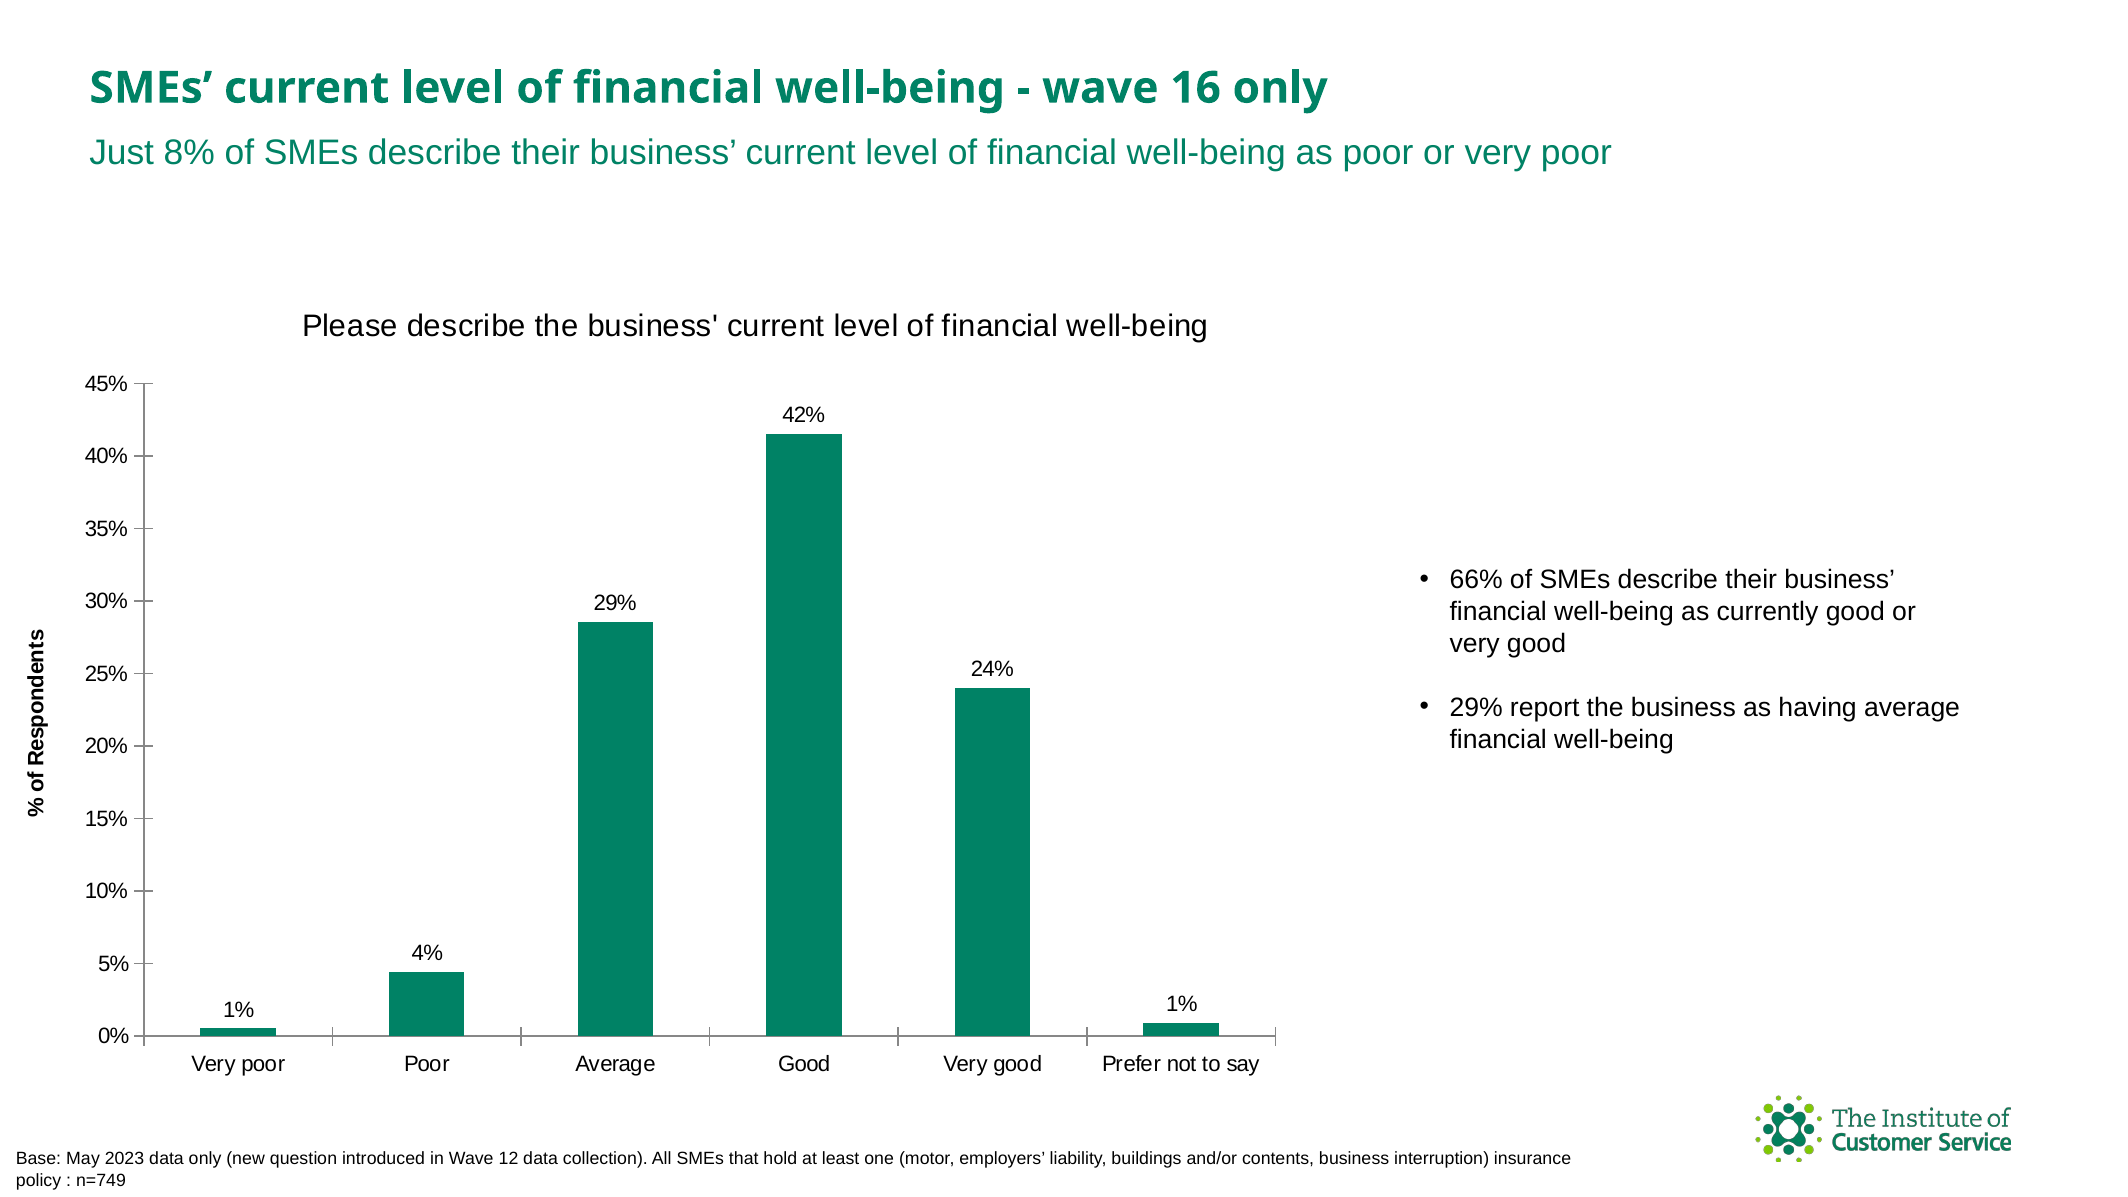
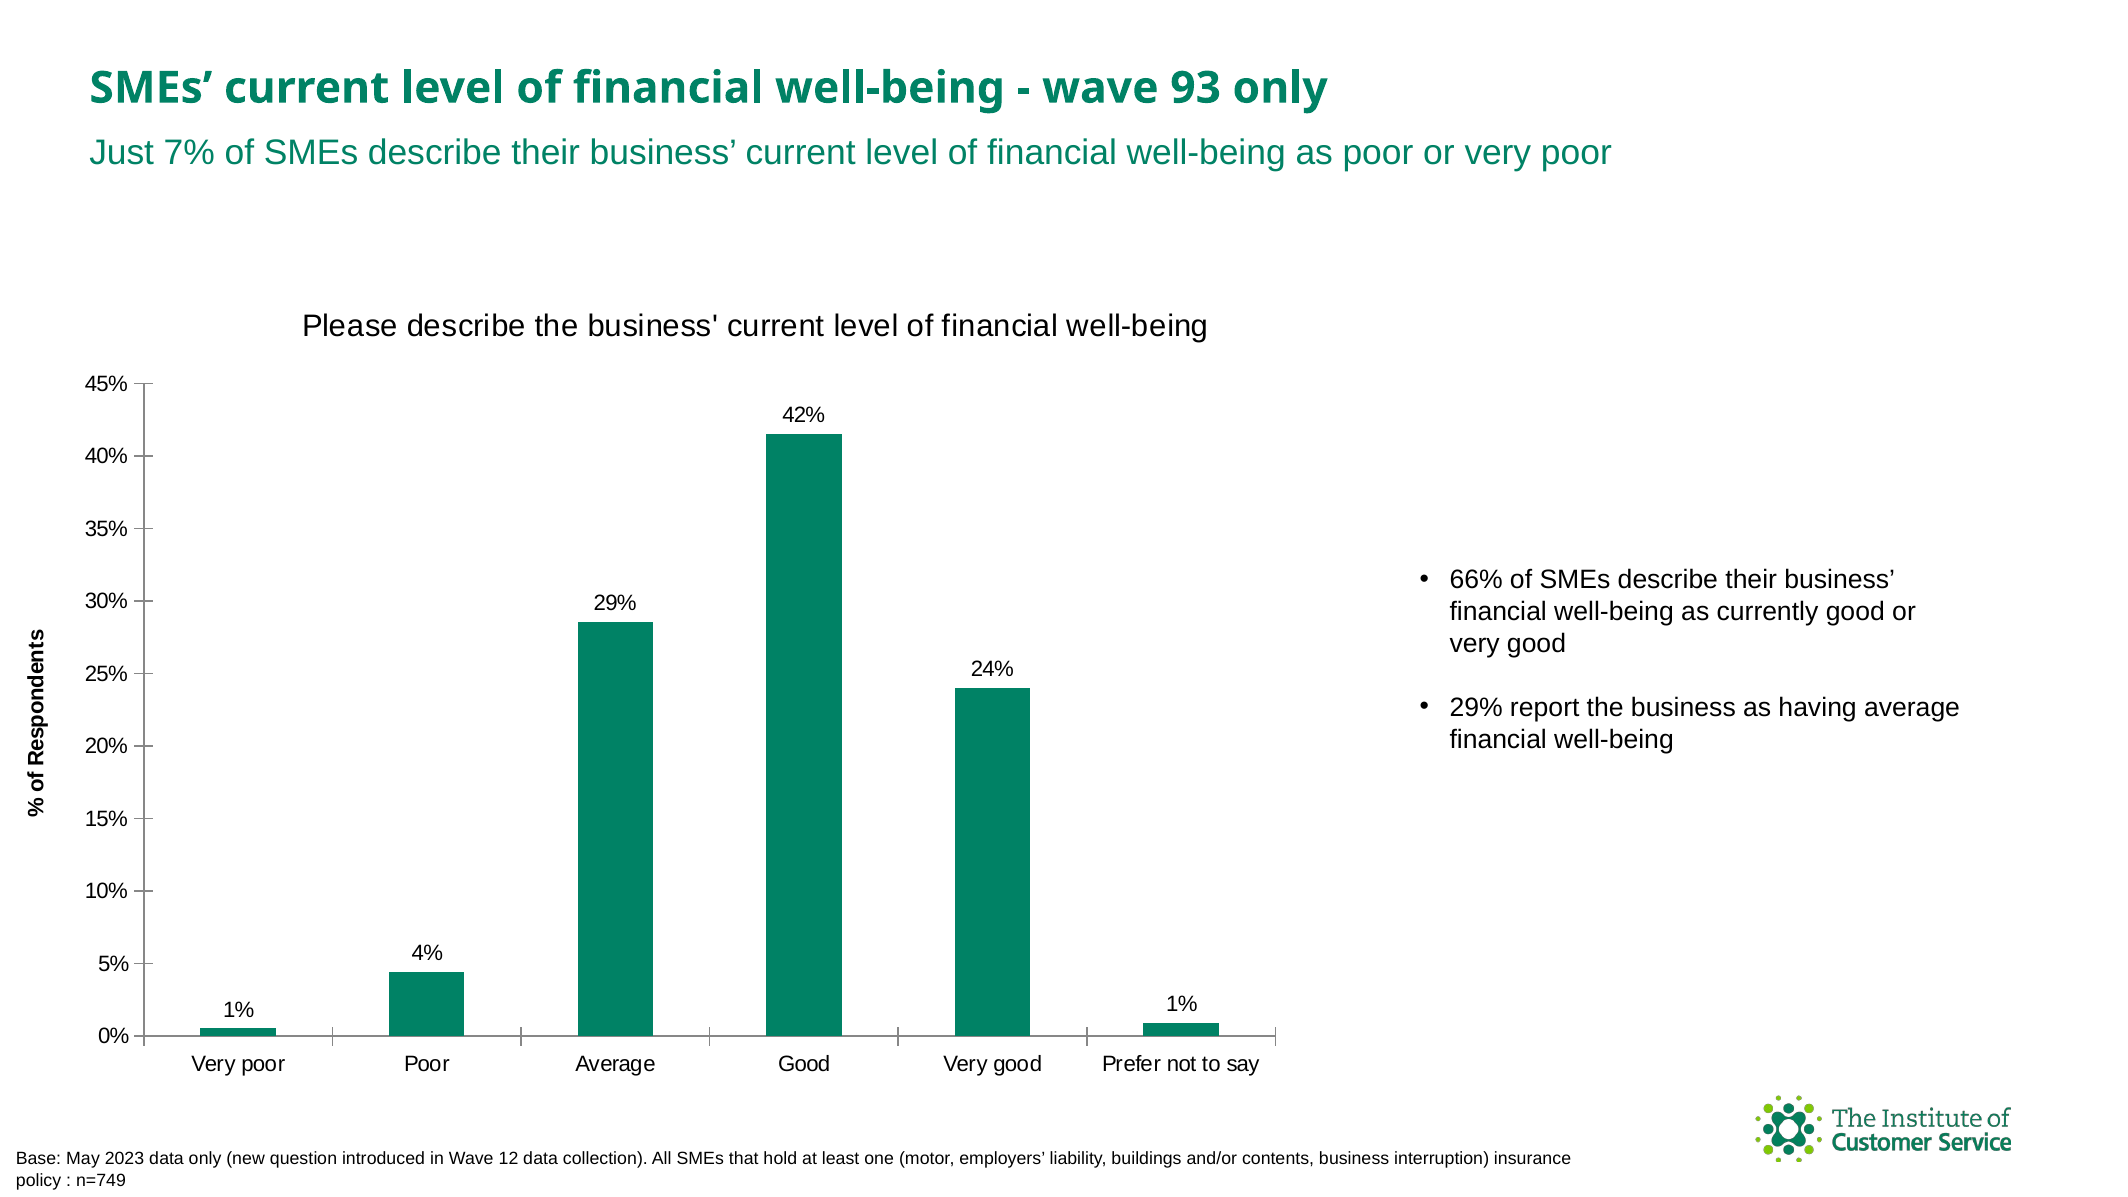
16: 16 -> 93
8%: 8% -> 7%
